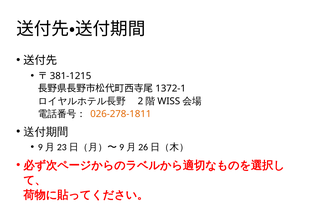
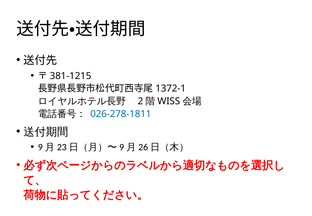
026-278-1811 colour: orange -> blue
